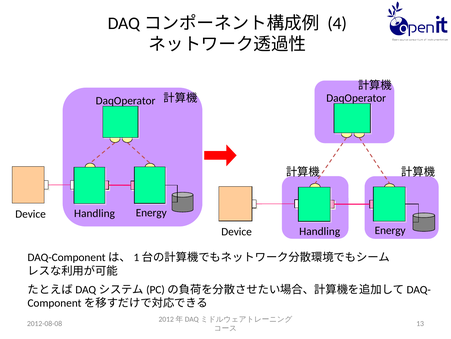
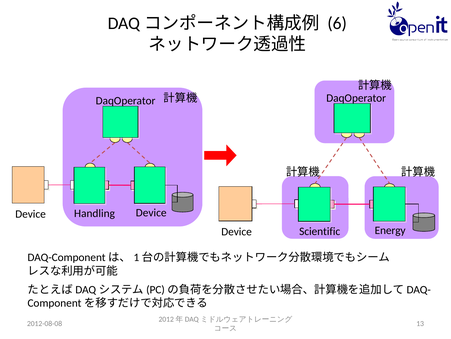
4: 4 -> 6
Energy at (151, 212): Energy -> Device
Handling at (320, 231): Handling -> Scientific
